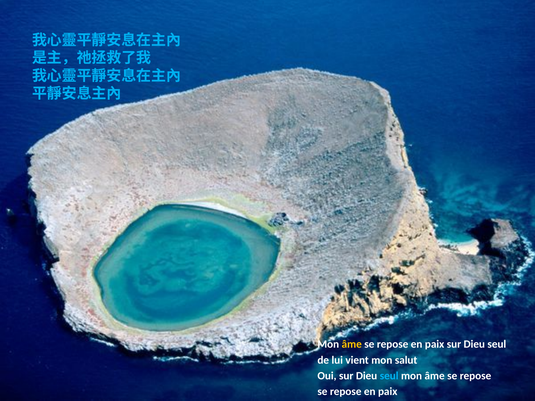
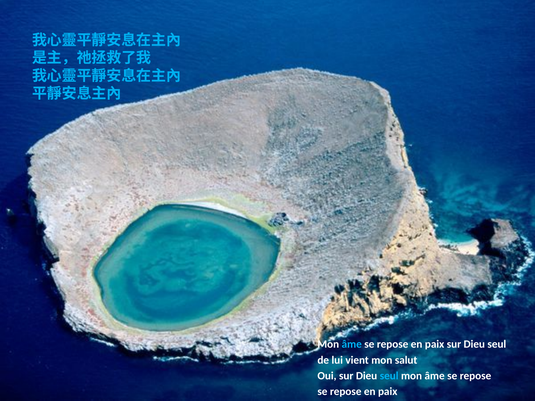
âme at (352, 345) colour: yellow -> light blue
